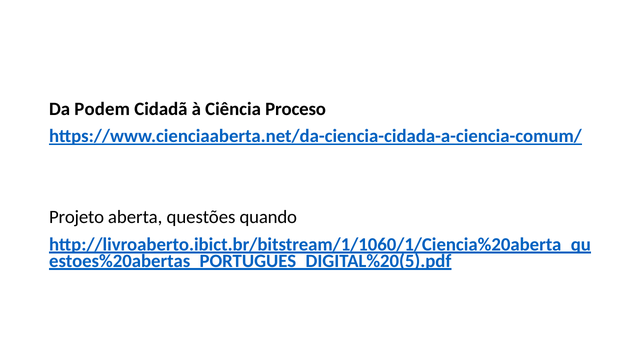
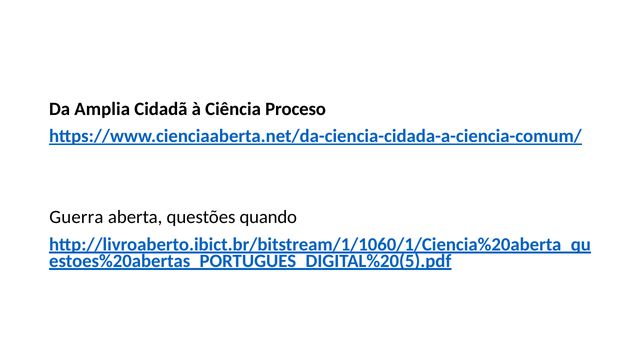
Podem: Podem -> Amplia
Projeto: Projeto -> Guerra
